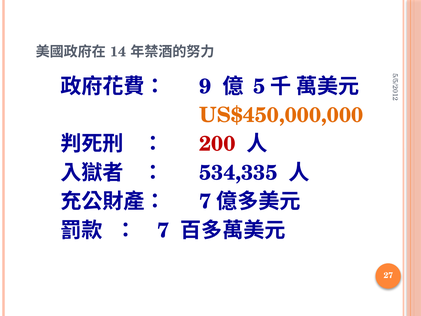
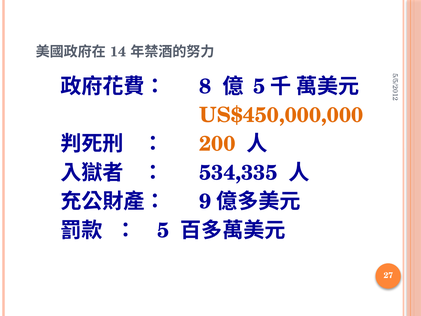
9: 9 -> 8
200 colour: red -> orange
7 at (205, 201): 7 -> 9
7 at (163, 230): 7 -> 5
